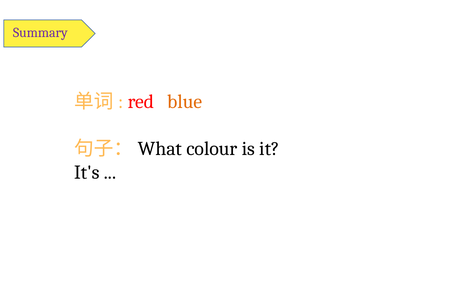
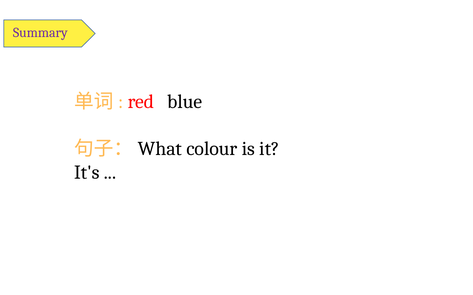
blue colour: orange -> black
